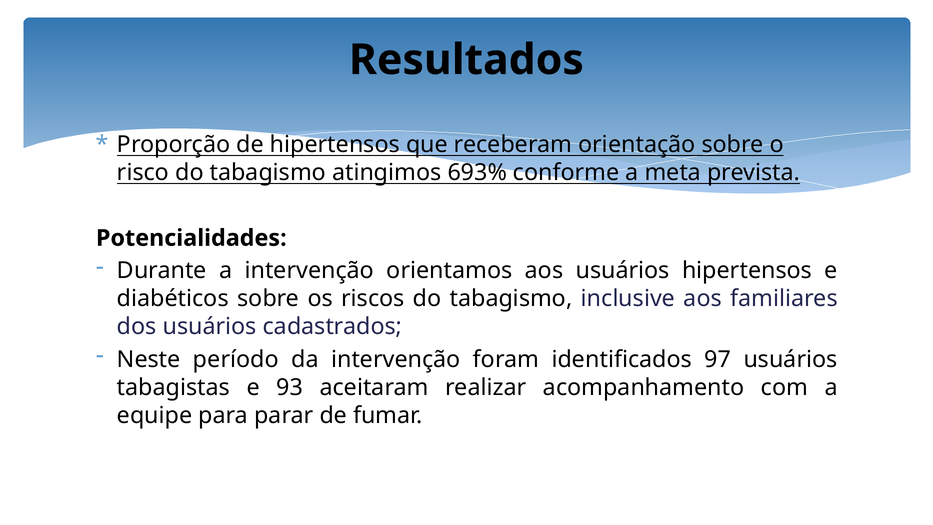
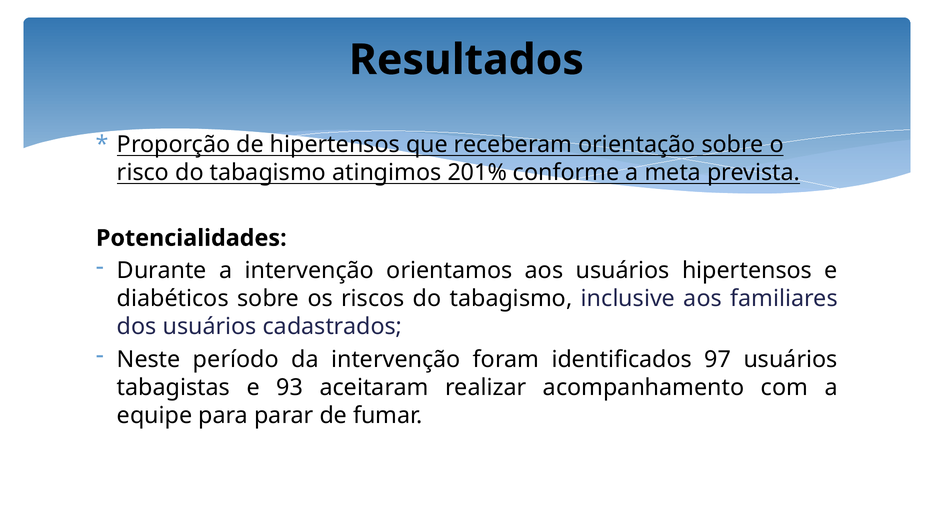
693%: 693% -> 201%
